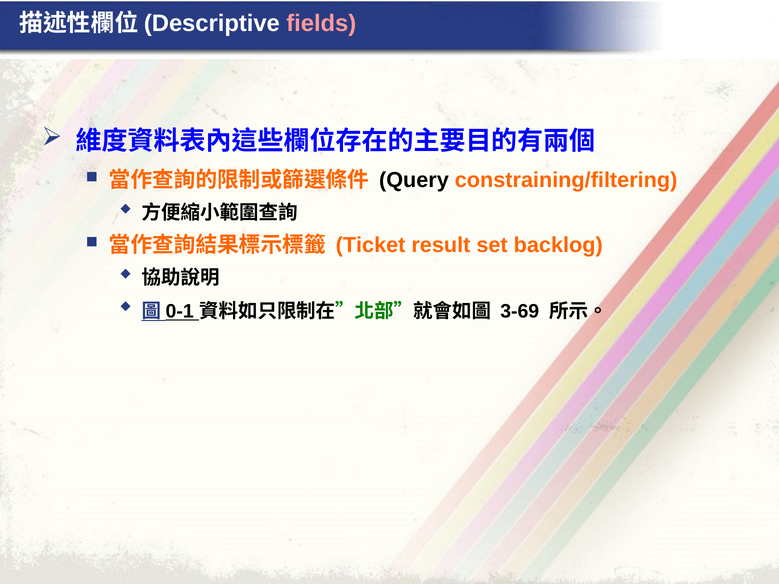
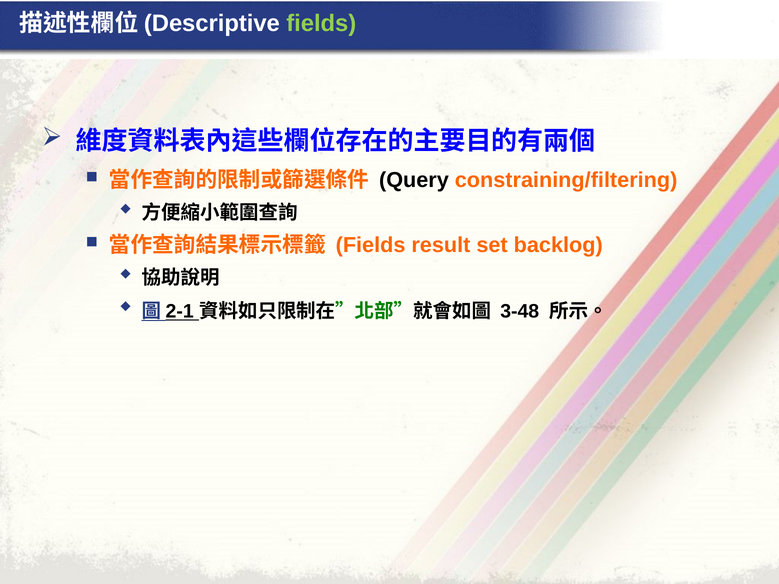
fields at (321, 23) colour: pink -> light green
Ticket at (371, 245): Ticket -> Fields
0-1: 0-1 -> 2-1
3-69: 3-69 -> 3-48
